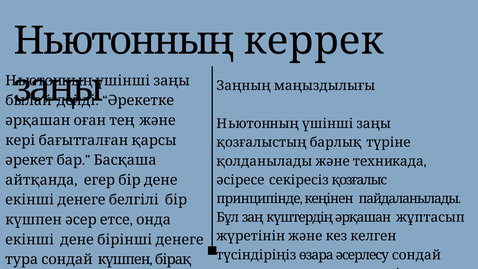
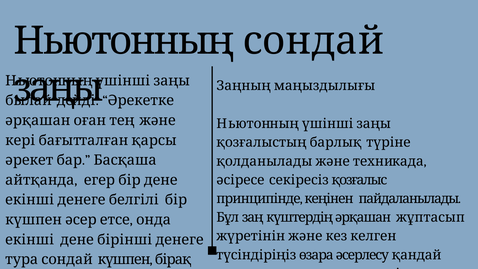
керрек: керрек -> сондай
сондай: сондай -> қандай
